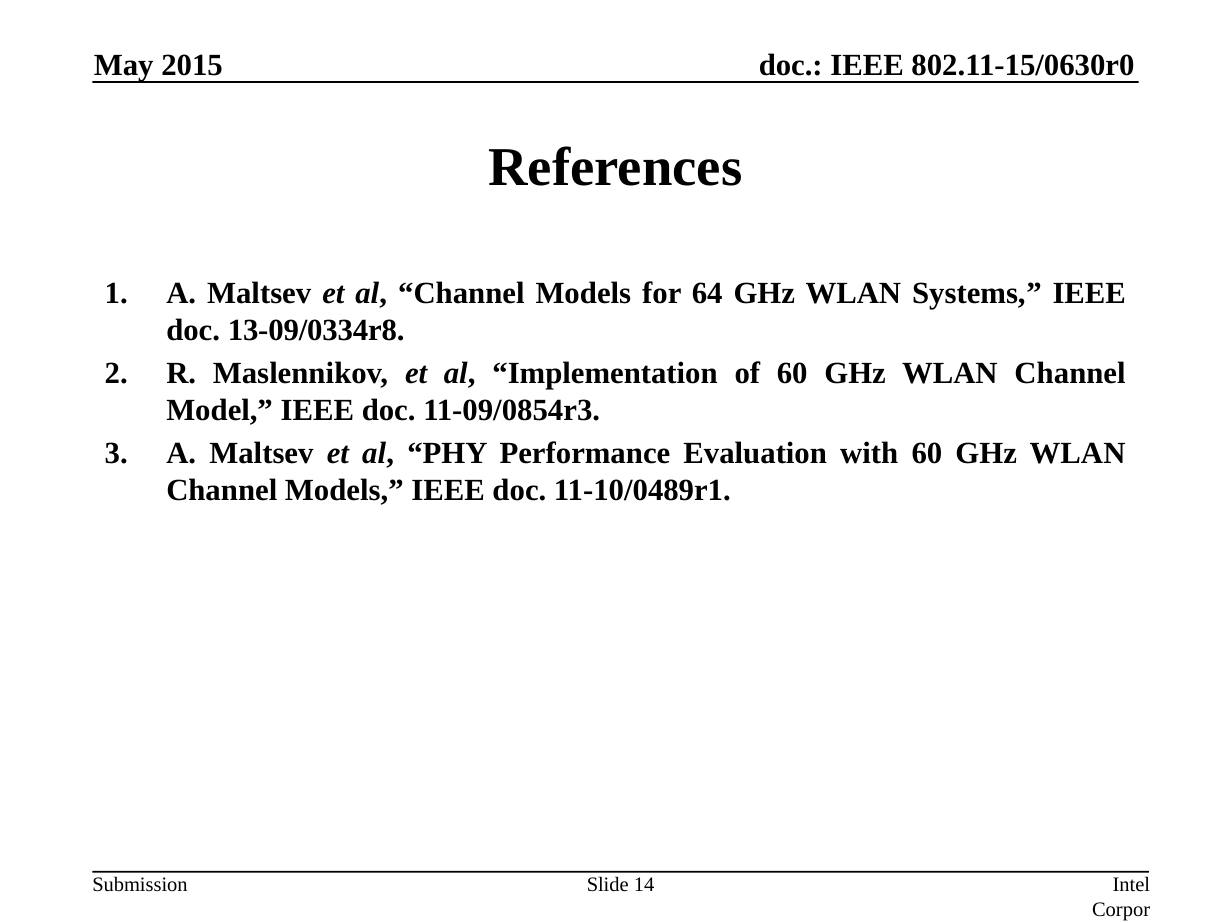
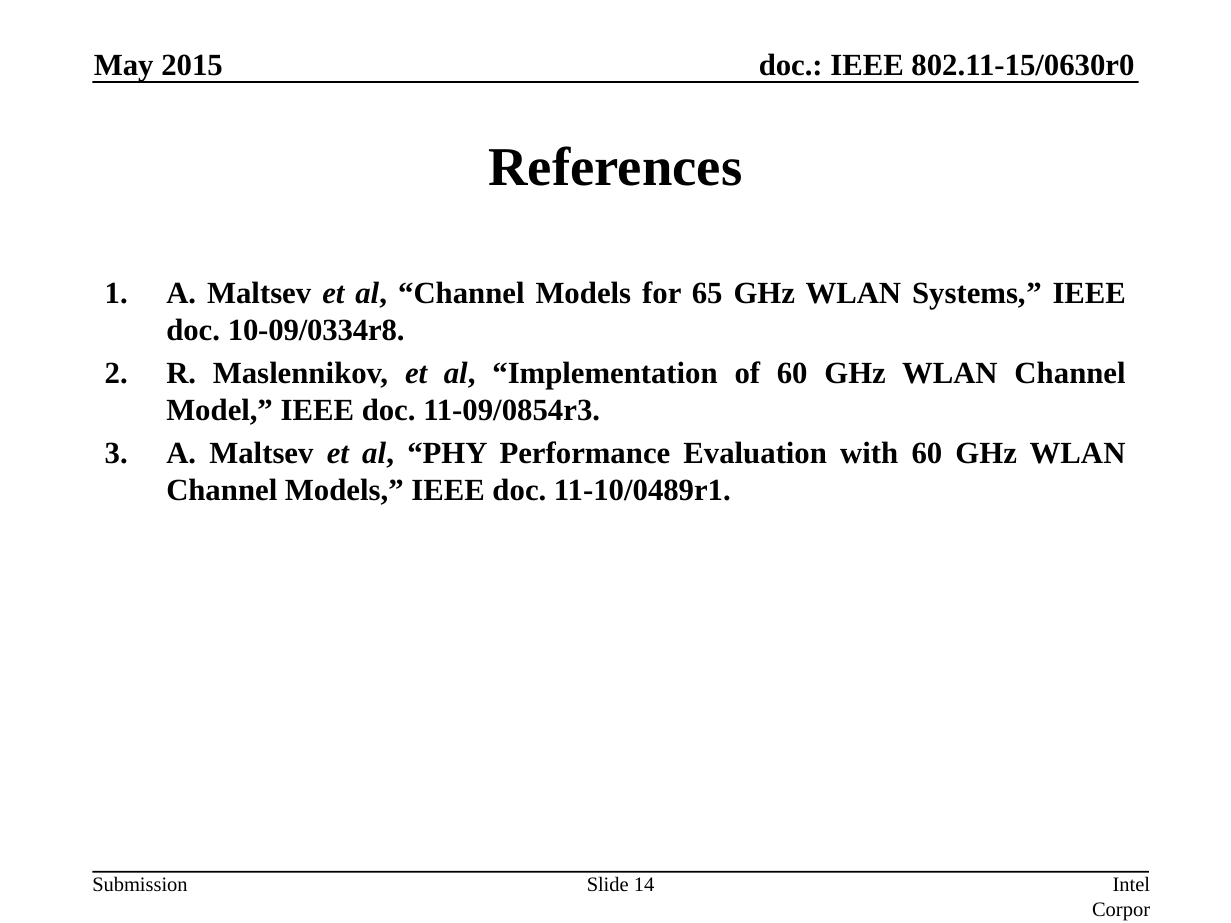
64: 64 -> 65
13-09/0334r8: 13-09/0334r8 -> 10-09/0334r8
